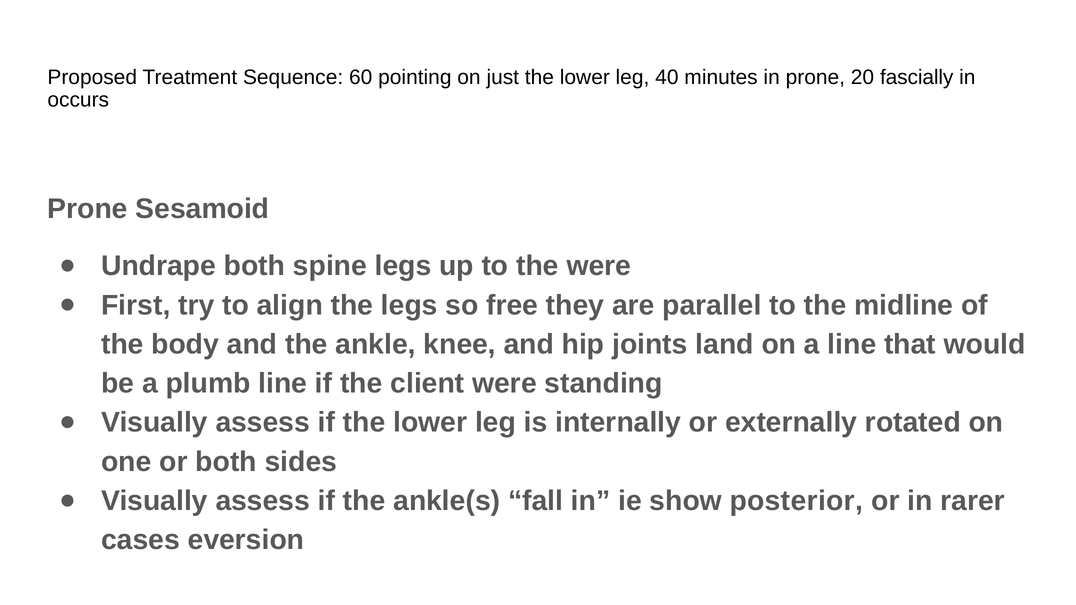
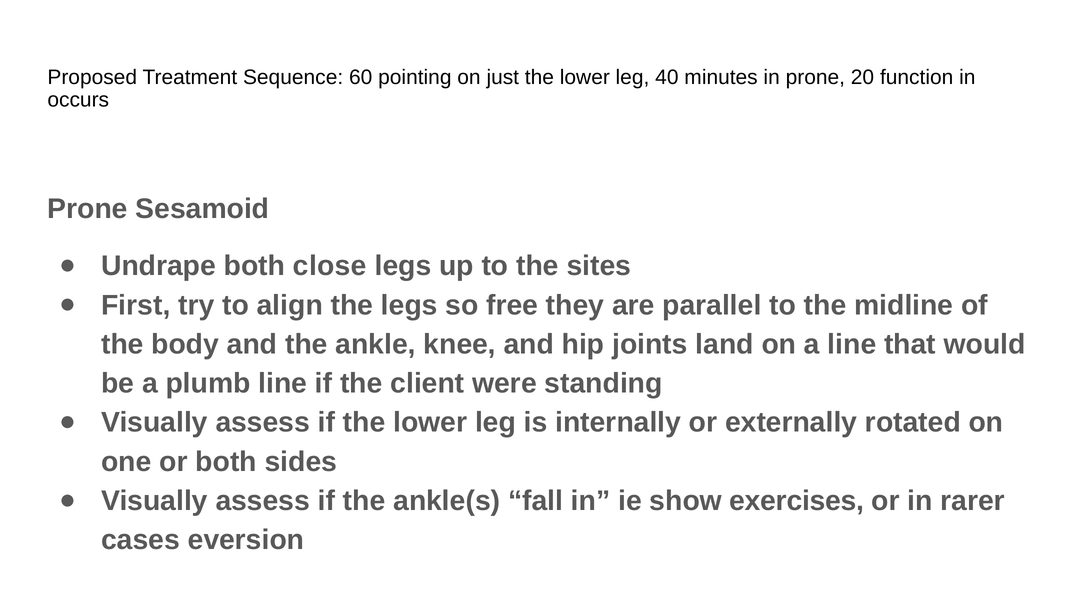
fascially: fascially -> function
spine: spine -> close
the were: were -> sites
posterior: posterior -> exercises
